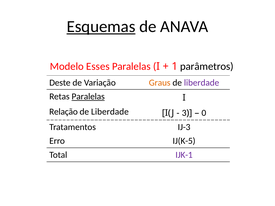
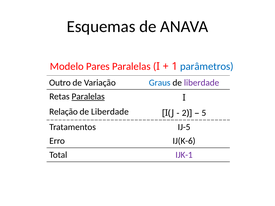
Esquemas underline: present -> none
Esses: Esses -> Pares
parâmetros colour: black -> blue
Deste: Deste -> Outro
Graus colour: orange -> blue
3: 3 -> 2
0: 0 -> 5
IJ-3: IJ-3 -> IJ-5
IJ(K-5: IJ(K-5 -> IJ(K-6
